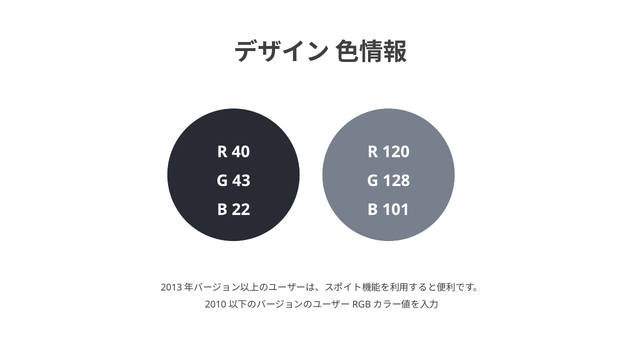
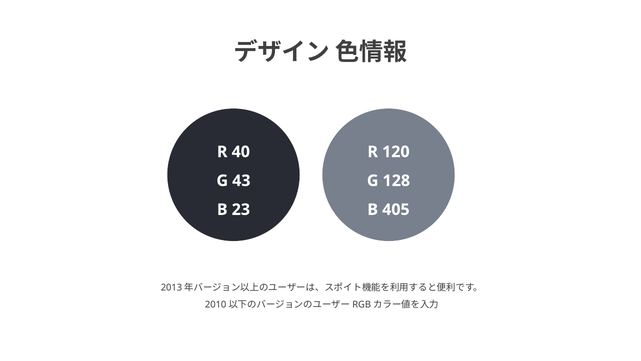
22: 22 -> 23
101: 101 -> 405
